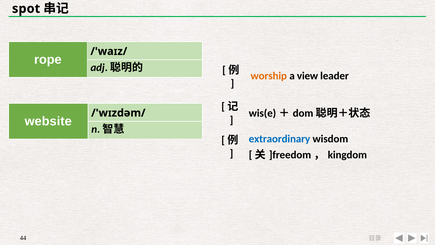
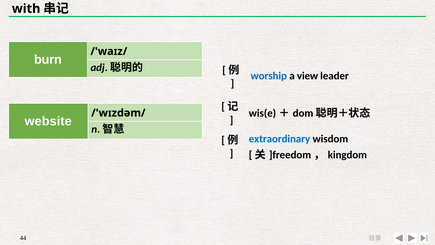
spot: spot -> with
rope: rope -> burn
worship colour: orange -> blue
